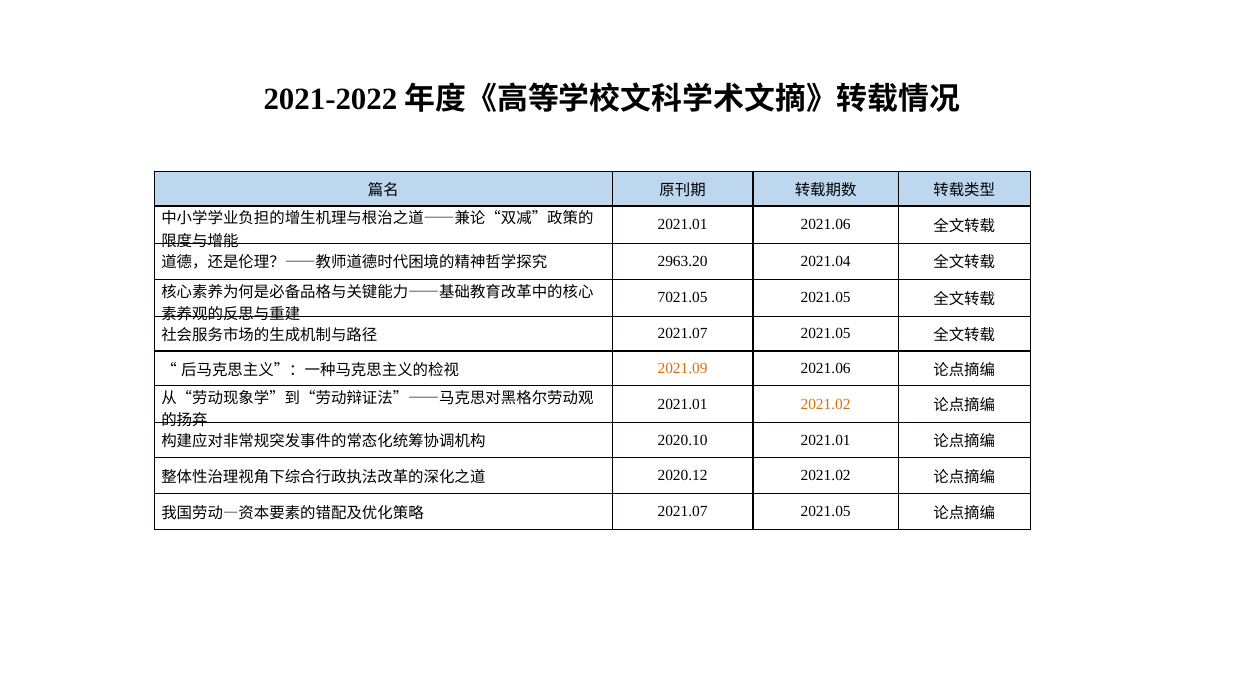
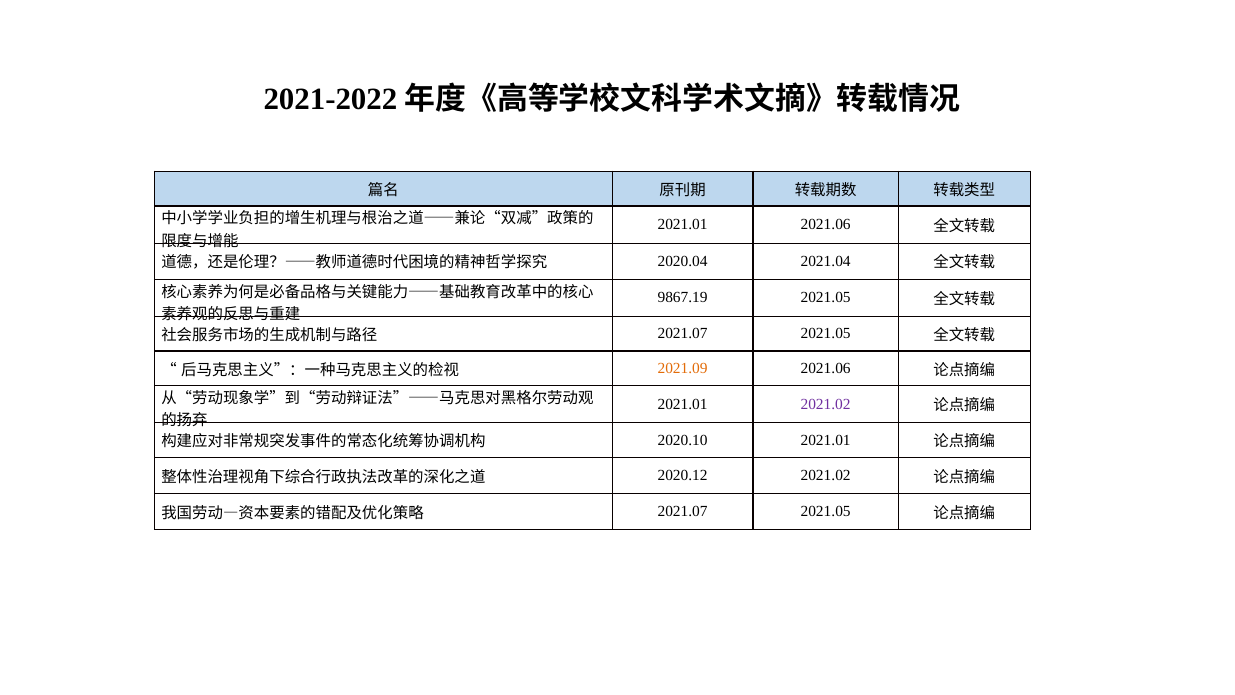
2963.20: 2963.20 -> 2020.04
7021.05: 7021.05 -> 9867.19
2021.02 at (826, 404) colour: orange -> purple
